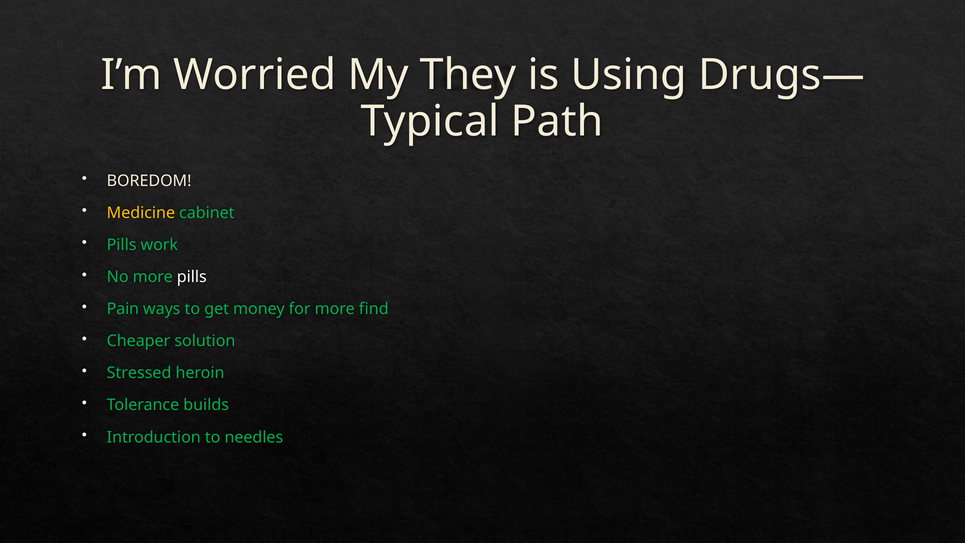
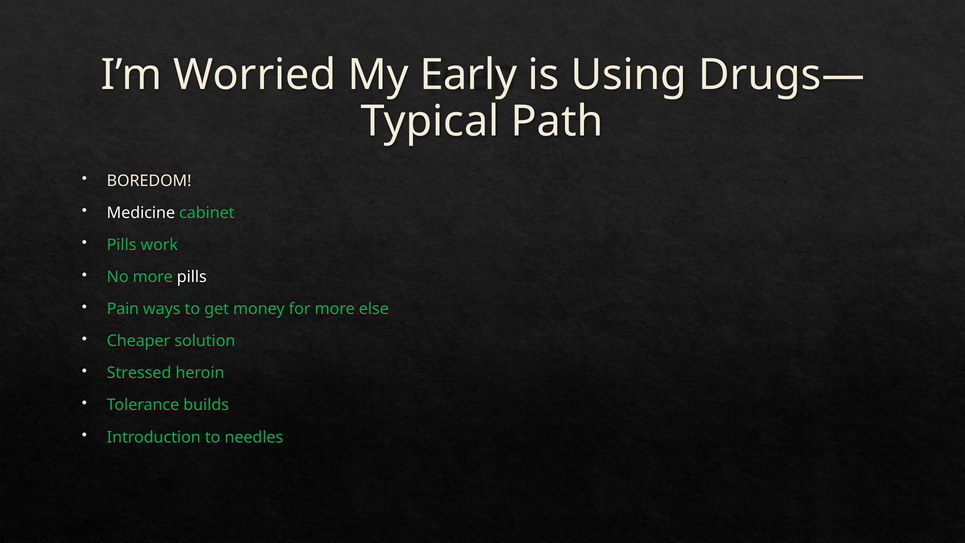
They: They -> Early
Medicine colour: yellow -> white
find: find -> else
